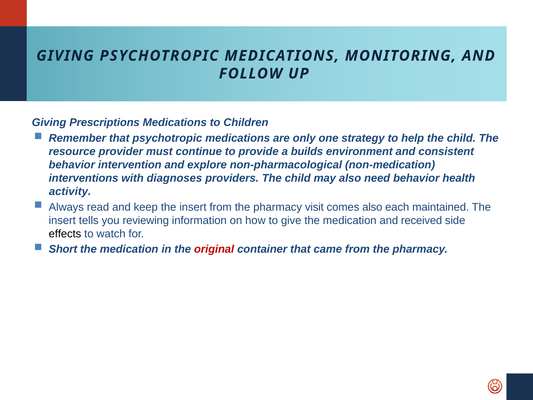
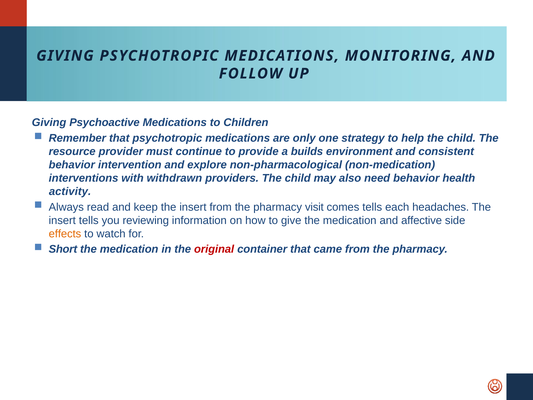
Prescriptions: Prescriptions -> Psychoactive
diagnoses: diagnoses -> withdrawn
comes also: also -> tells
maintained: maintained -> headaches
received: received -> affective
effects colour: black -> orange
